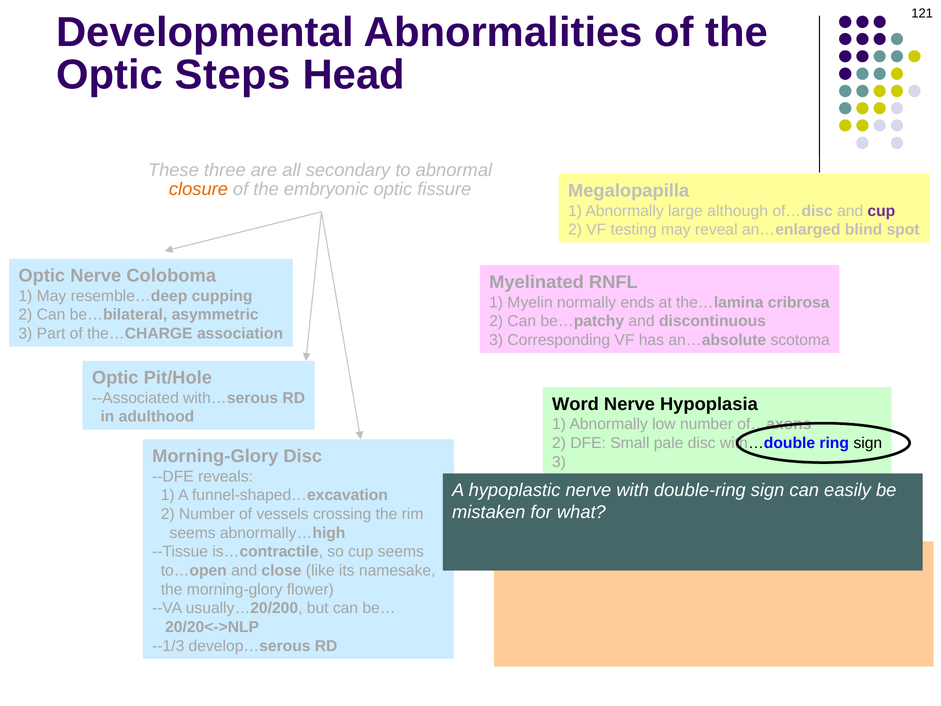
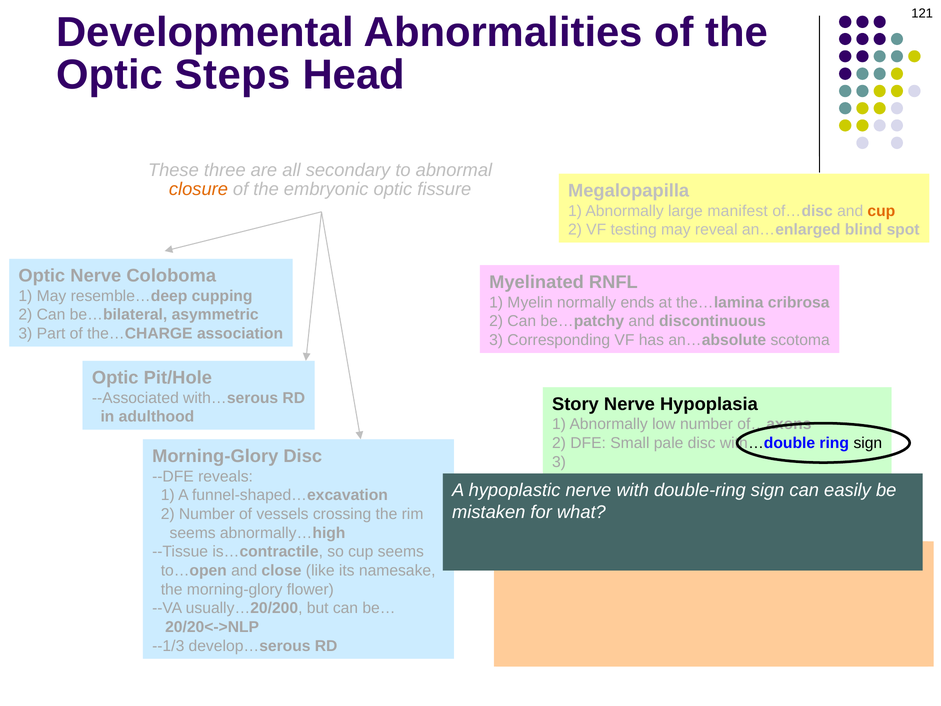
although: although -> manifest
cup at (881, 211) colour: purple -> orange
Word: Word -> Story
